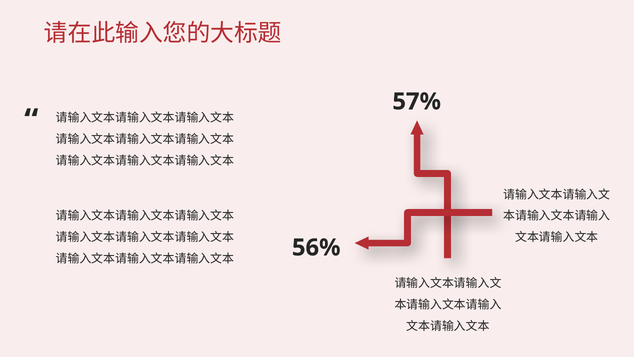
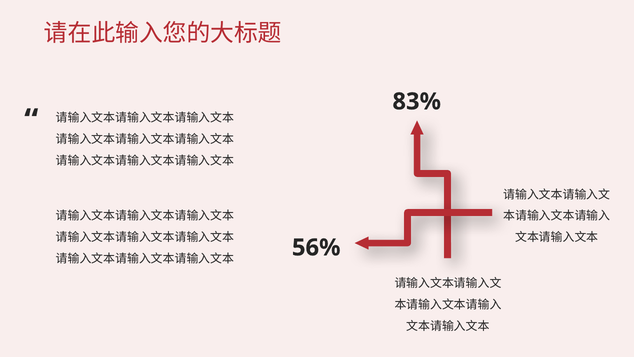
57%: 57% -> 83%
